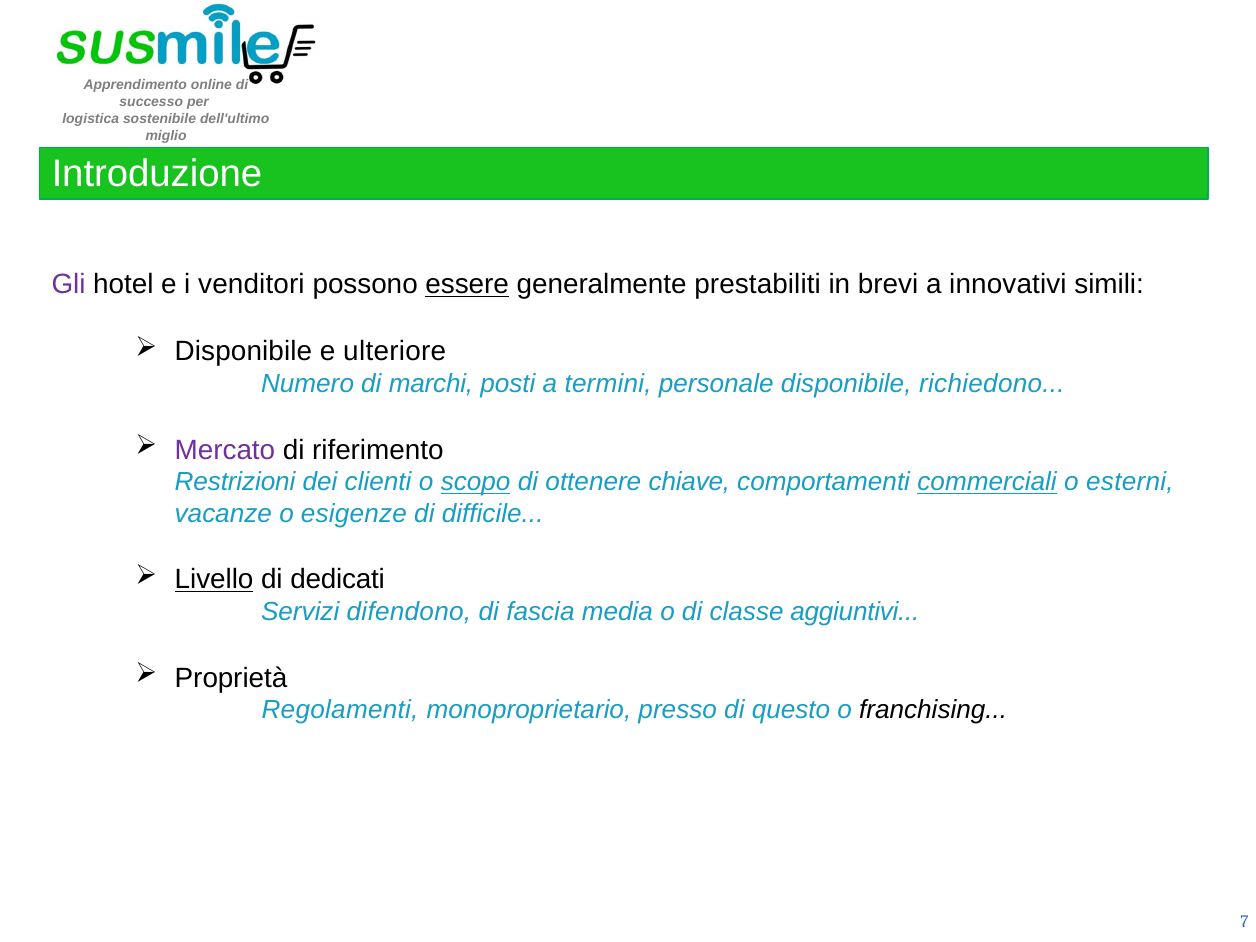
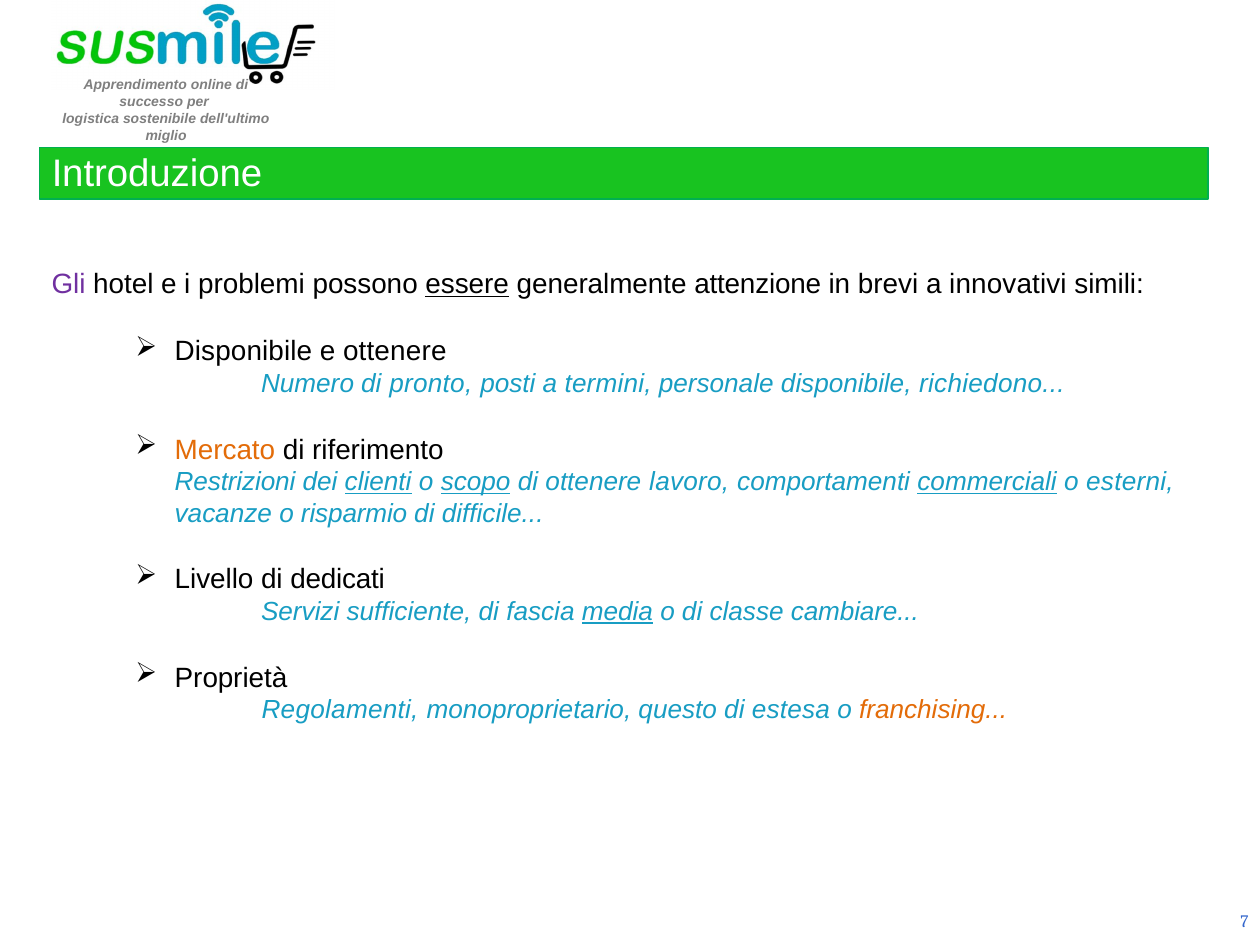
venditori: venditori -> problemi
prestabiliti: prestabiliti -> attenzione
e ulteriore: ulteriore -> ottenere
marchi: marchi -> pronto
Mercato colour: purple -> orange
clienti underline: none -> present
chiave: chiave -> lavoro
esigenze: esigenze -> risparmio
Livello underline: present -> none
difendono: difendono -> sufficiente
media underline: none -> present
aggiuntivi: aggiuntivi -> cambiare
presso: presso -> questo
questo: questo -> estesa
franchising colour: black -> orange
